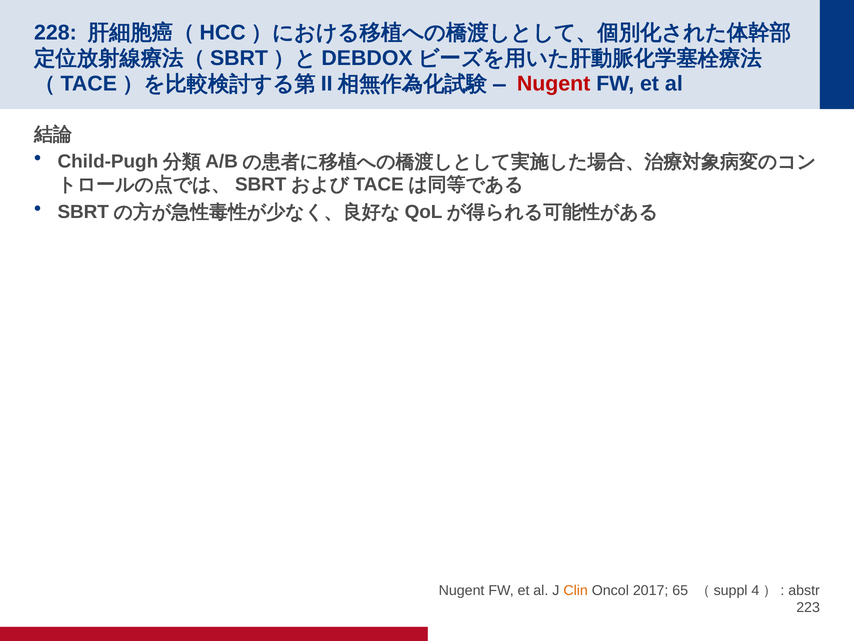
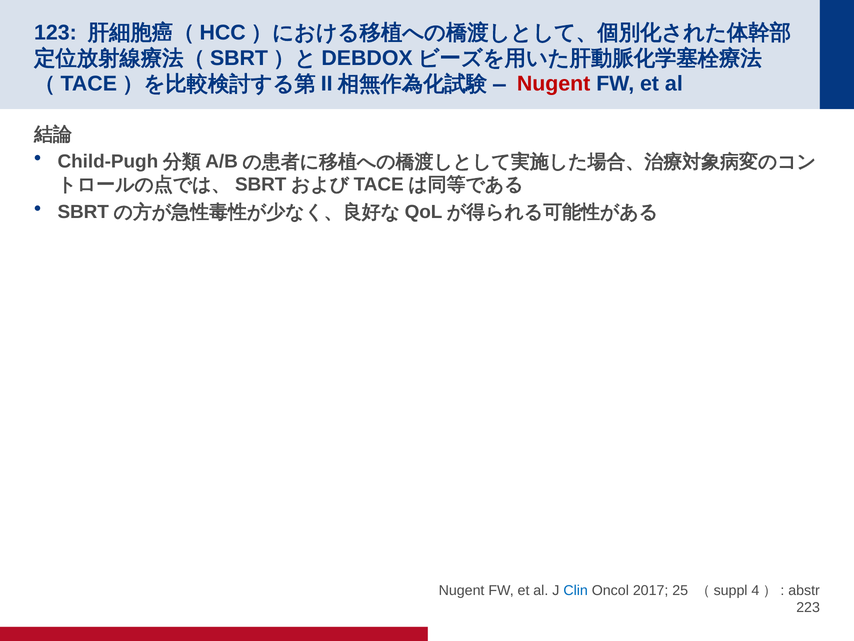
228: 228 -> 123
Clin colour: orange -> blue
65: 65 -> 25
